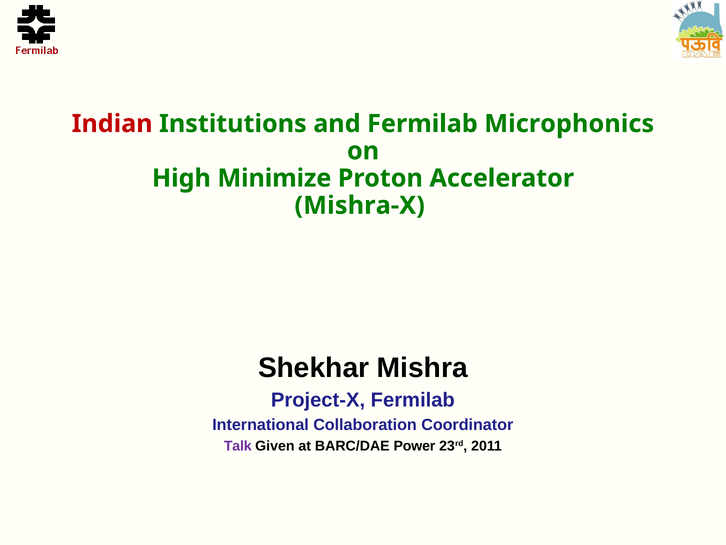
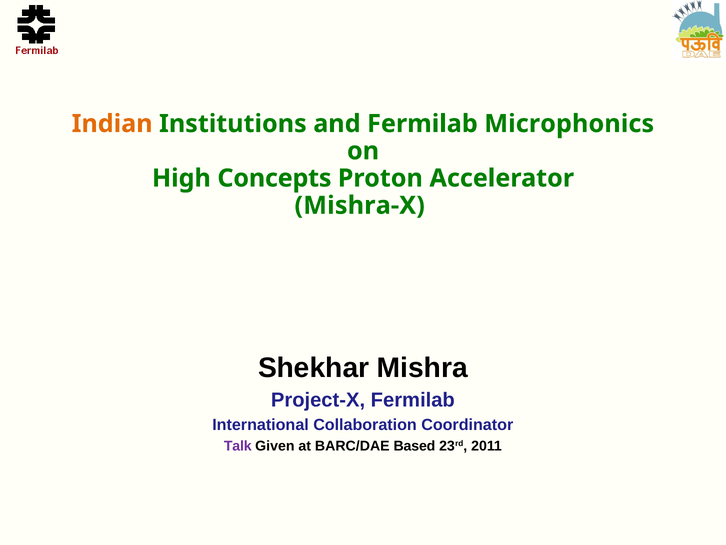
Indian colour: red -> orange
Minimize: Minimize -> Concepts
Power: Power -> Based
